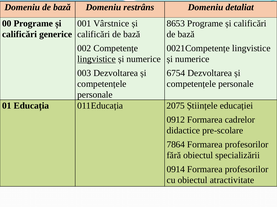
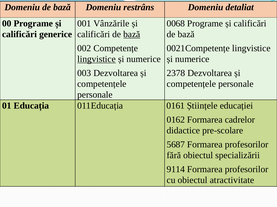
Vârstnice: Vârstnice -> Vânzările
8653: 8653 -> 0068
bază at (132, 34) underline: none -> present
6754: 6754 -> 2378
2075: 2075 -> 0161
0912: 0912 -> 0162
7864: 7864 -> 5687
0914: 0914 -> 9114
